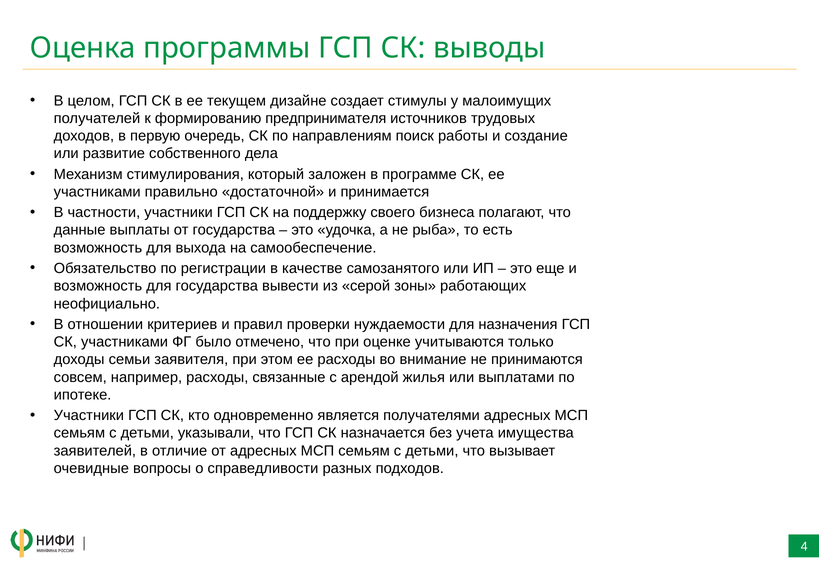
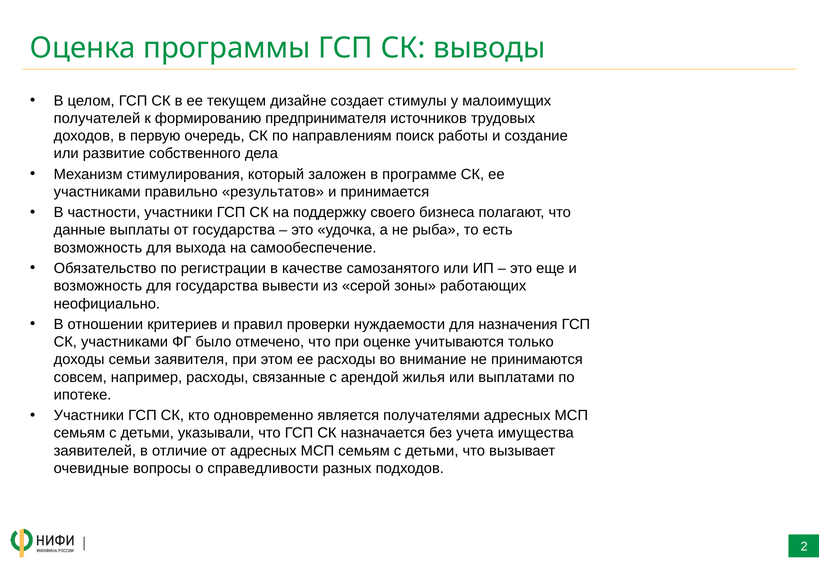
достаточной: достаточной -> результатов
4: 4 -> 2
